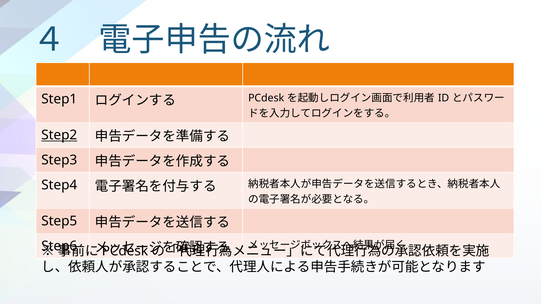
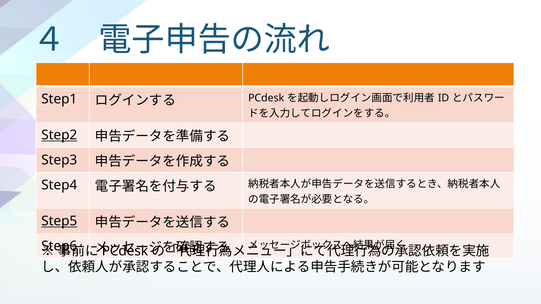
Step5 underline: none -> present
